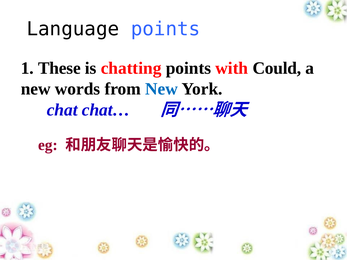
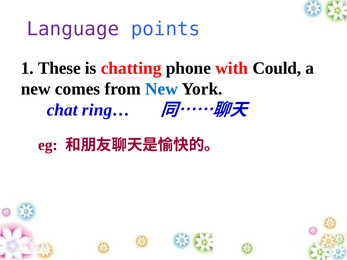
Language colour: black -> purple
chatting points: points -> phone
words: words -> comes
chat…: chat… -> ring…
